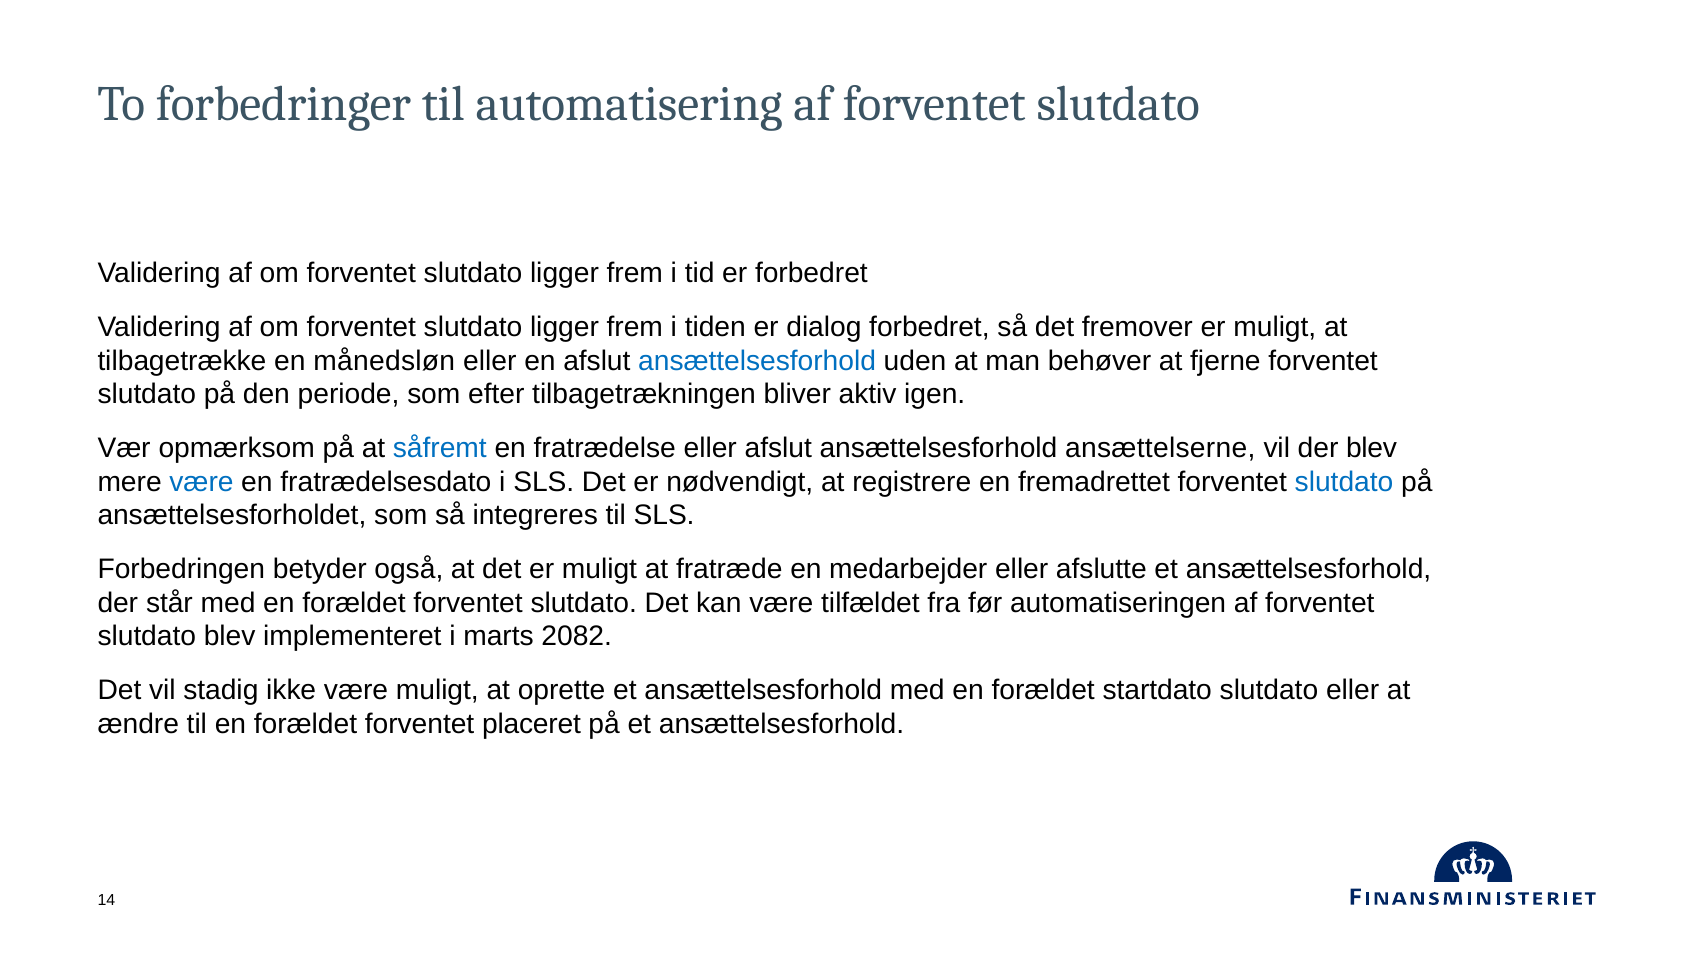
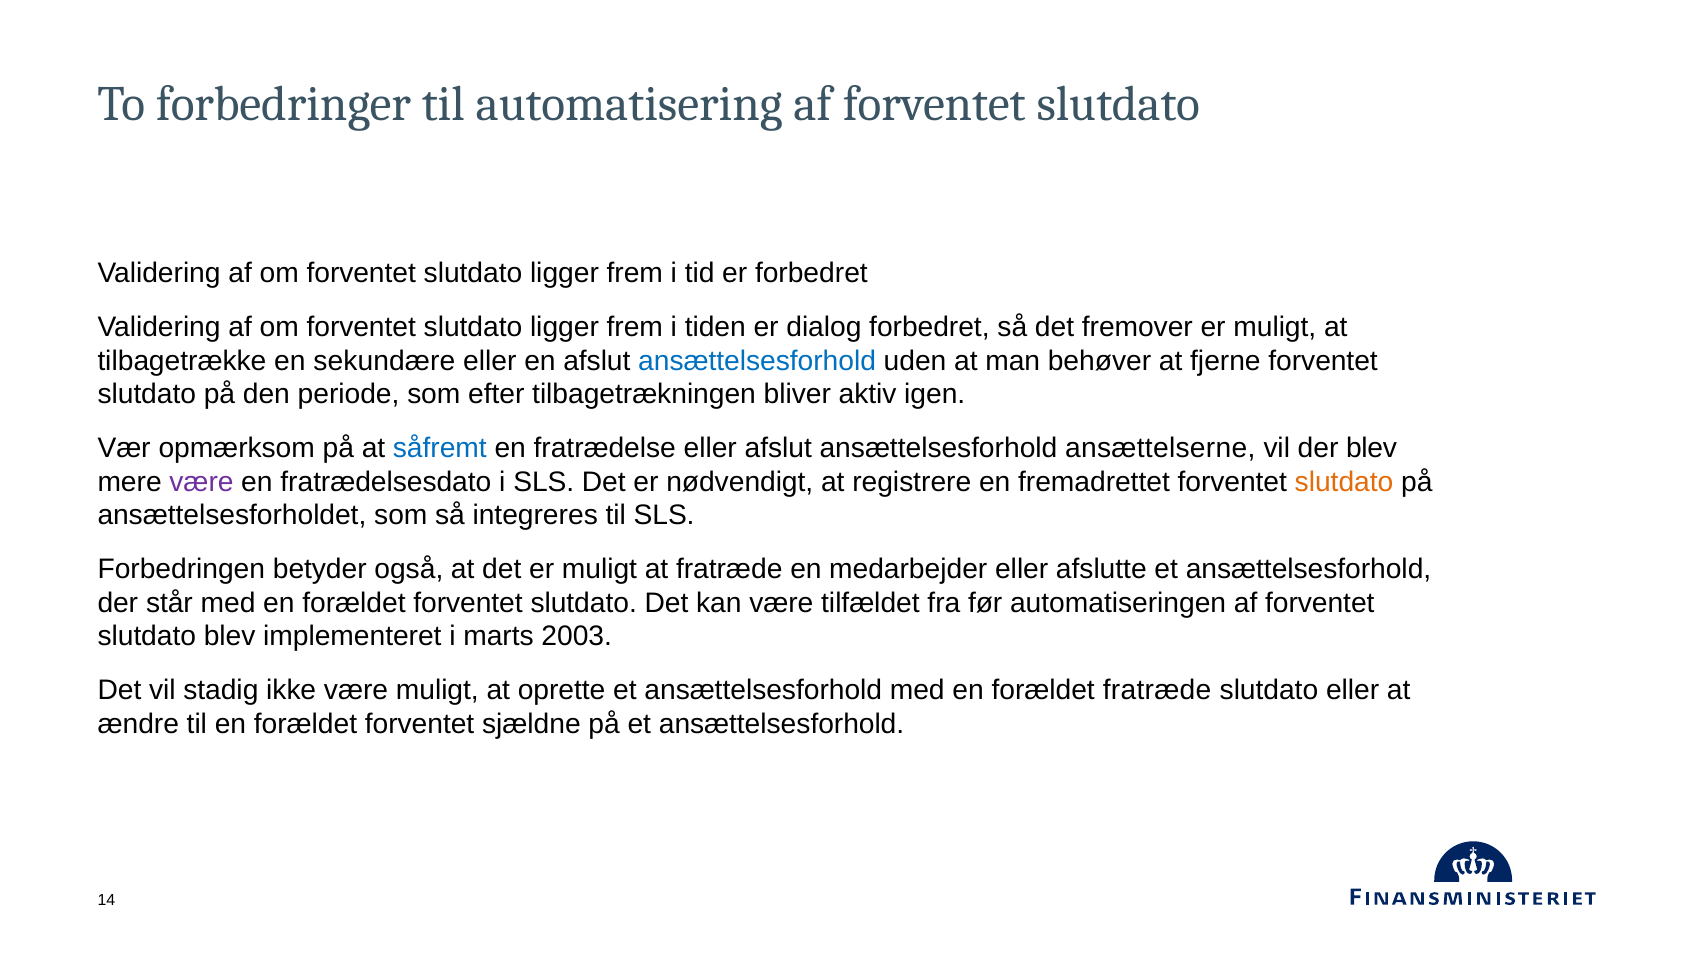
månedsløn: månedsløn -> sekundære
være at (201, 482) colour: blue -> purple
slutdato at (1344, 482) colour: blue -> orange
2082: 2082 -> 2003
forældet startdato: startdato -> fratræde
placeret: placeret -> sjældne
